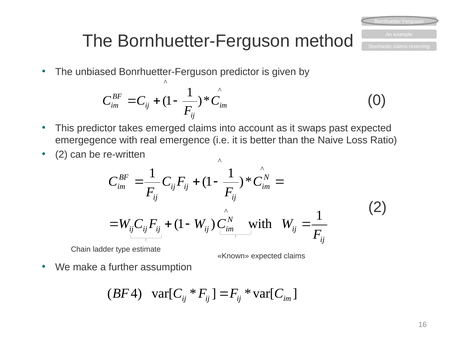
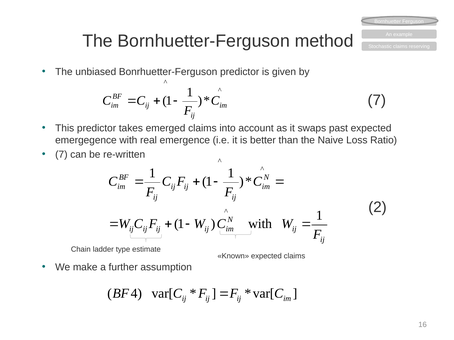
0 at (377, 100): 0 -> 7
2 at (61, 155): 2 -> 7
